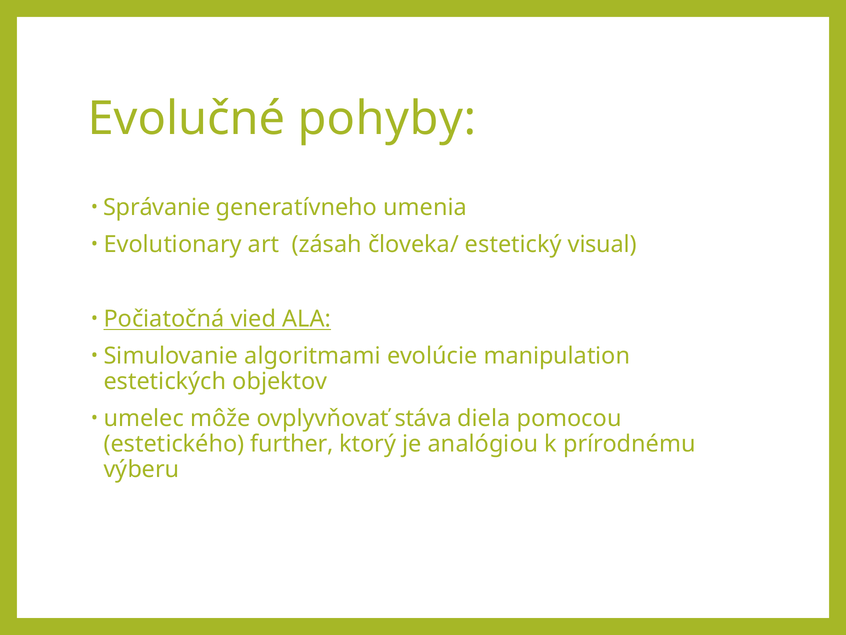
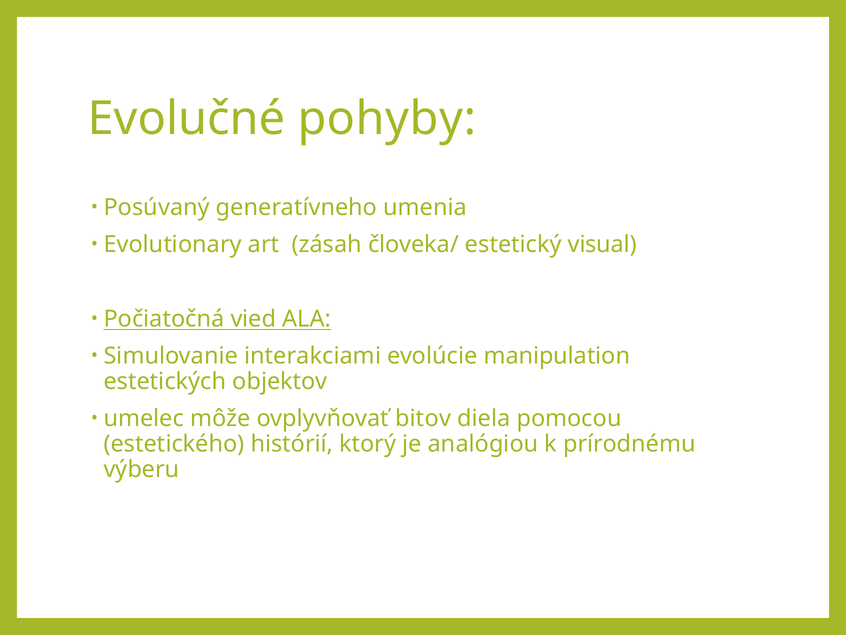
Správanie: Správanie -> Posúvaný
algoritmami: algoritmami -> interakciami
stáva: stáva -> bitov
further: further -> histórií
